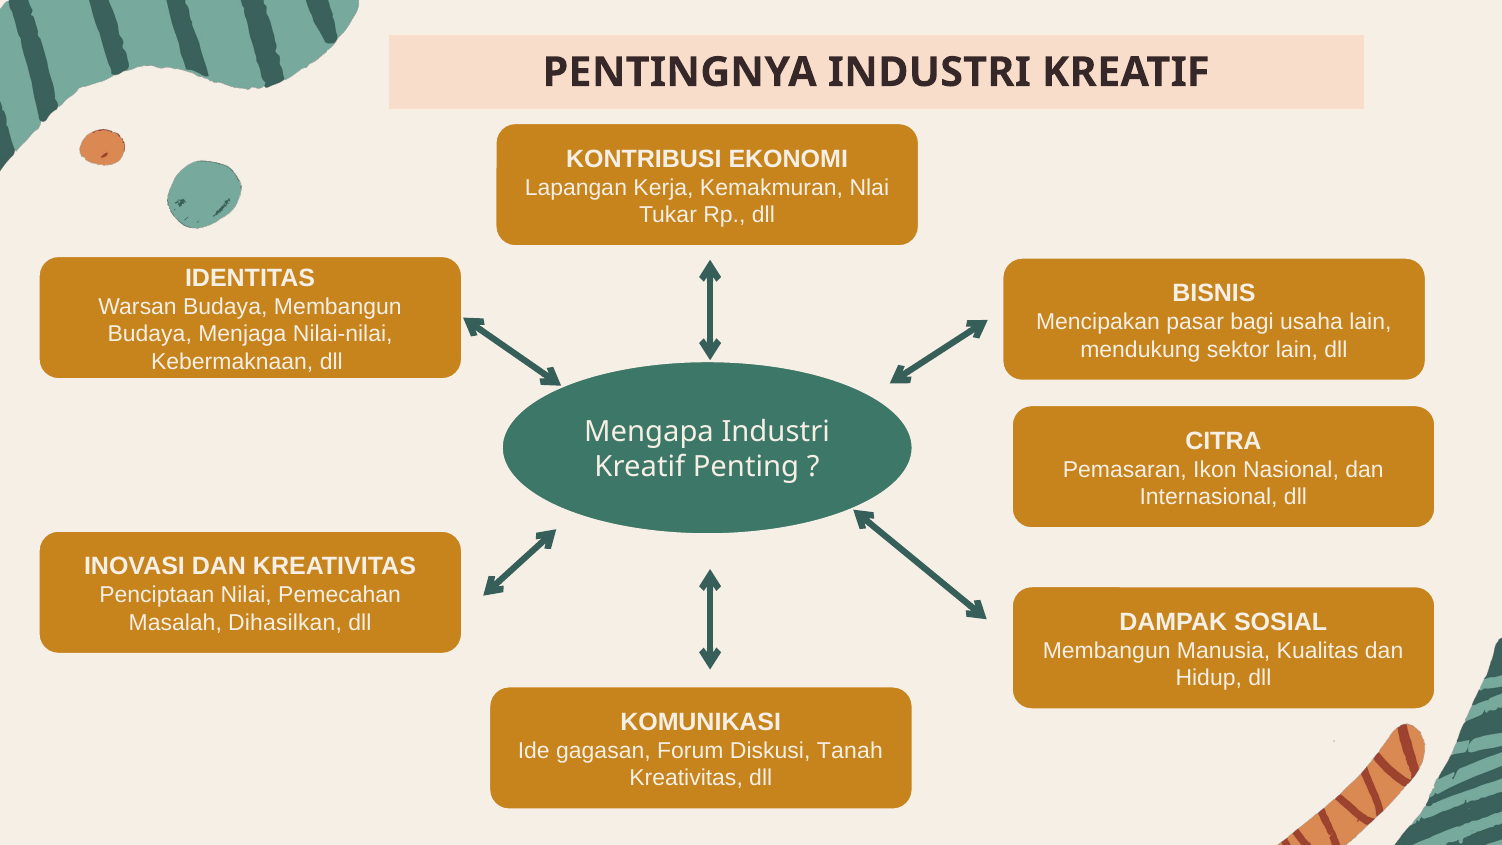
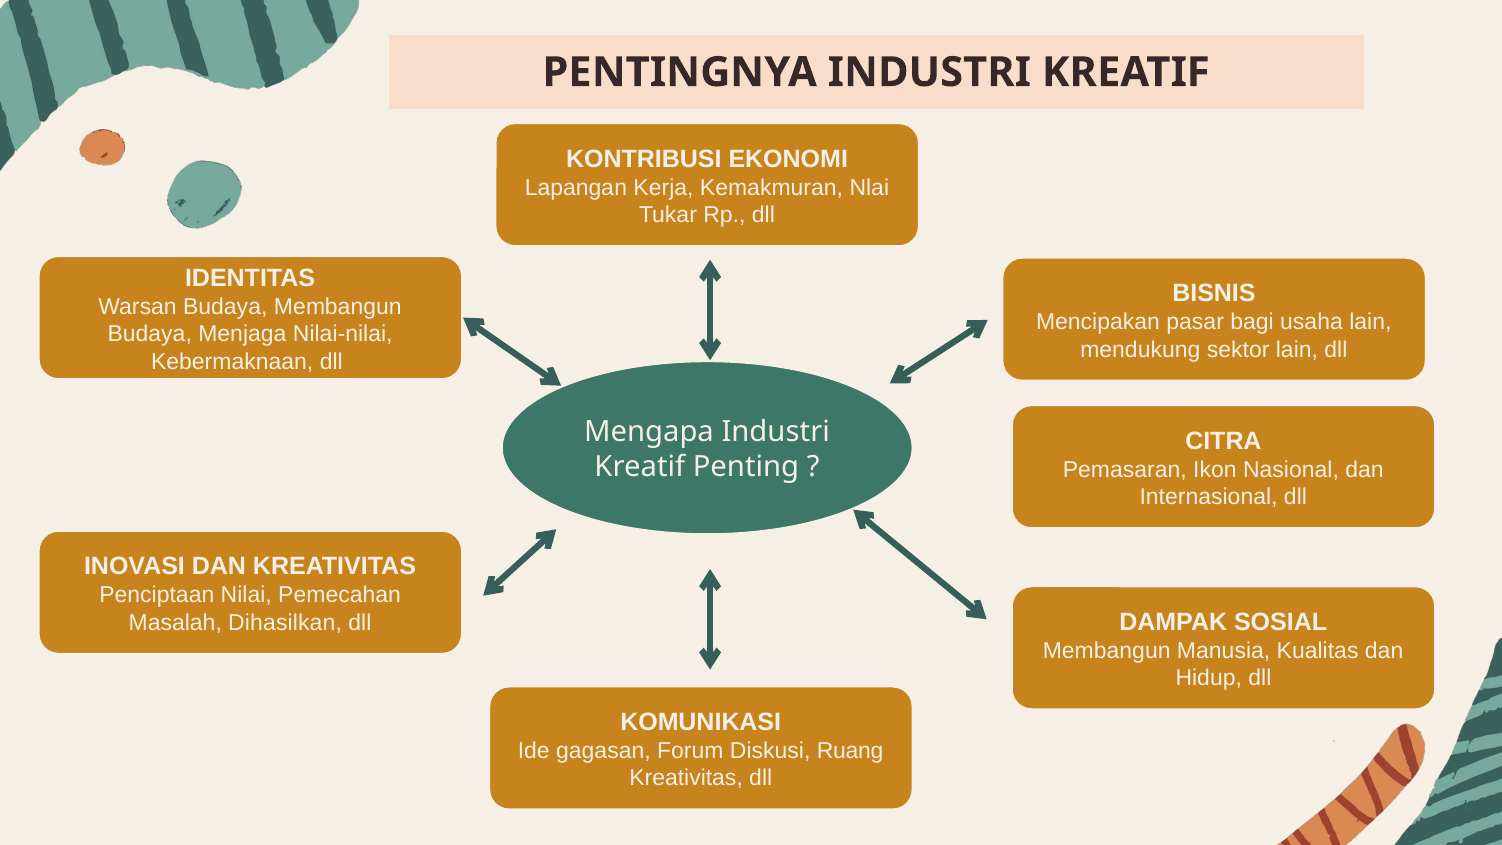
Tanah: Tanah -> Ruang
